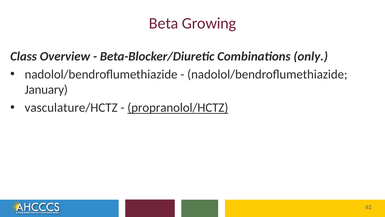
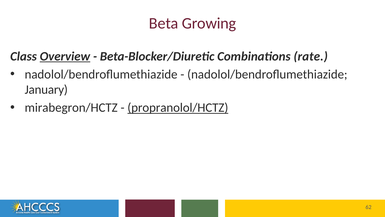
Overview underline: none -> present
only: only -> rate
vasculature/HCTZ: vasculature/HCTZ -> mirabegron/HCTZ
